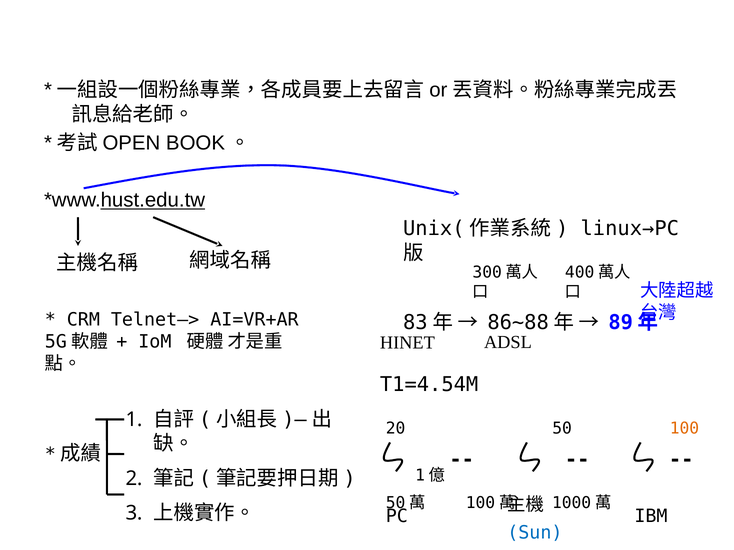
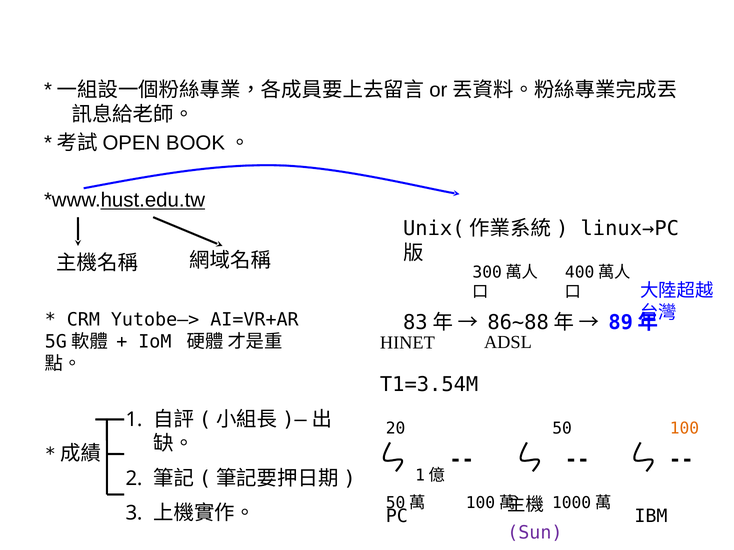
Telnet—>: Telnet—> -> Yutobe—>
T1=4.54M: T1=4.54M -> T1=3.54M
Sun colour: blue -> purple
